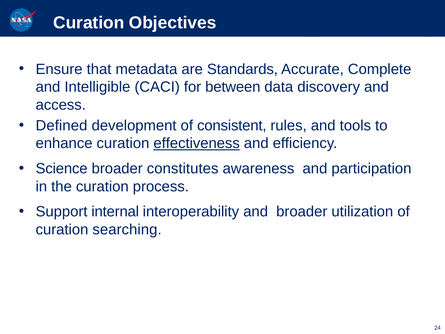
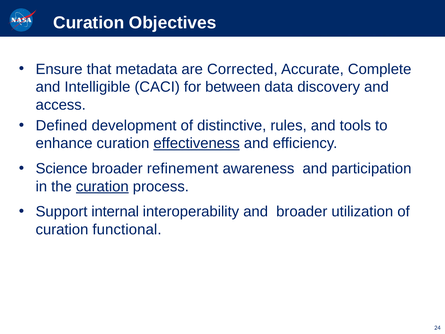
Standards: Standards -> Corrected
consistent: consistent -> distinctive
constitutes: constitutes -> refinement
curation at (102, 186) underline: none -> present
searching: searching -> functional
